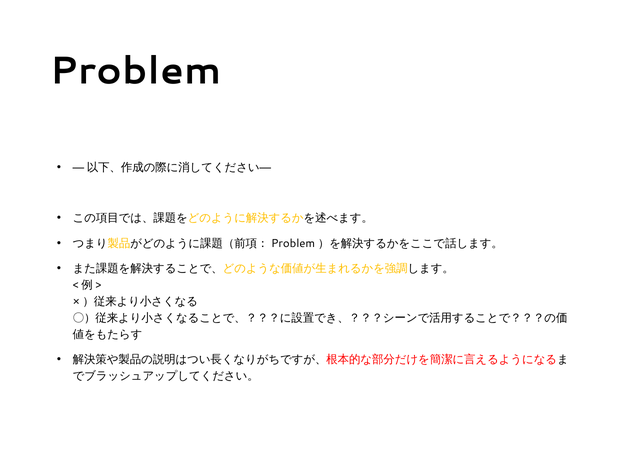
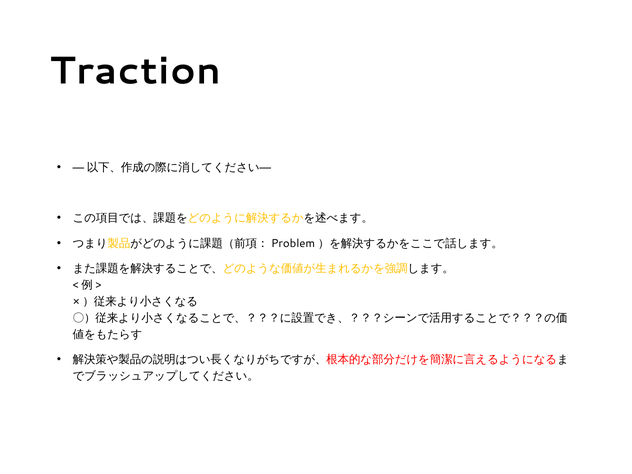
Problem: Problem -> Traction
